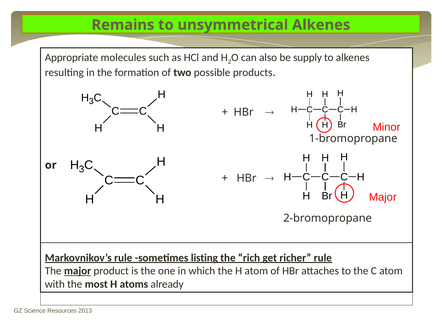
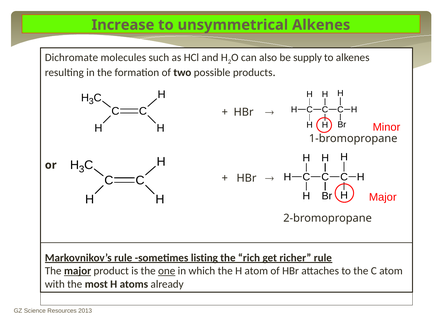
Remains: Remains -> Increase
Appropriate: Appropriate -> Dichromate
one underline: none -> present
